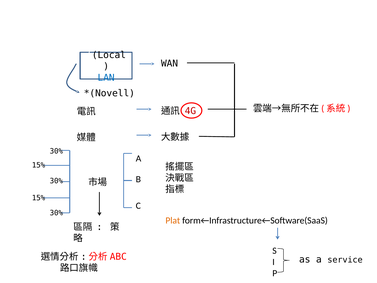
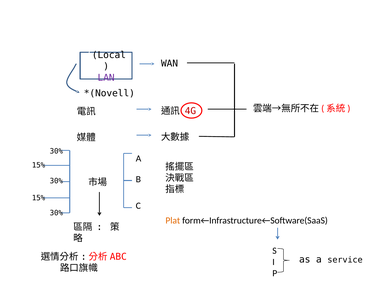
LAN colour: blue -> purple
